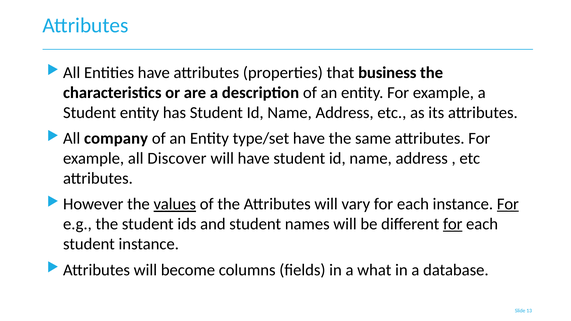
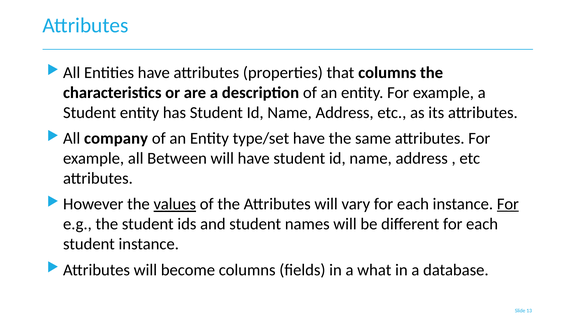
that business: business -> columns
Discover: Discover -> Between
for at (453, 224) underline: present -> none
